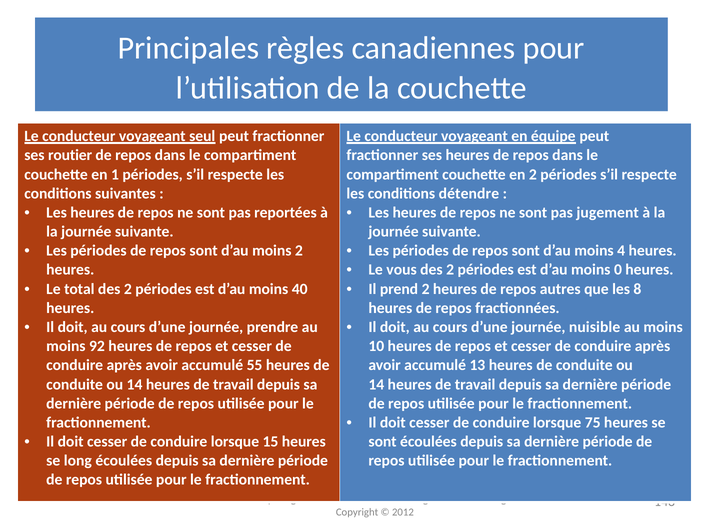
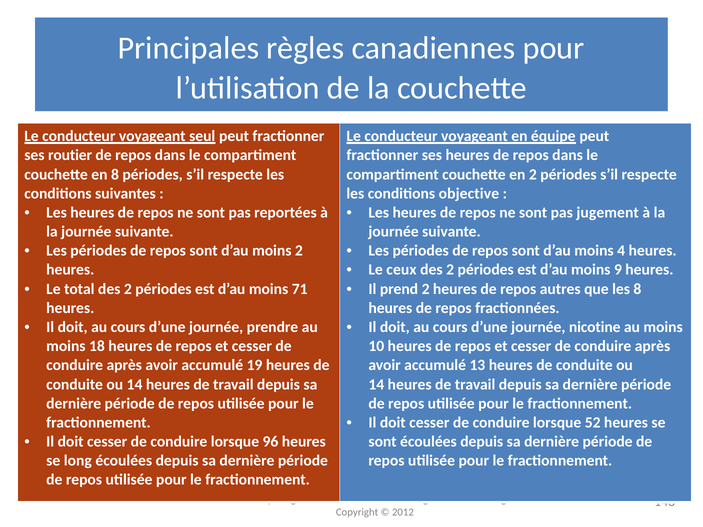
en 1: 1 -> 8
détendre: détendre -> objective
vous: vous -> ceux
0: 0 -> 9
40: 40 -> 71
nuisible: nuisible -> nicotine
92: 92 -> 18
55: 55 -> 19
75: 75 -> 52
15: 15 -> 96
